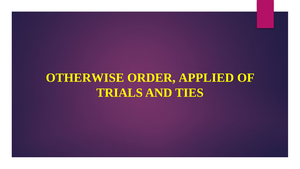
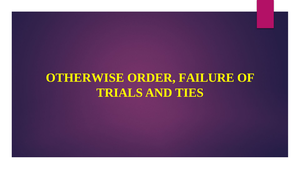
APPLIED: APPLIED -> FAILURE
